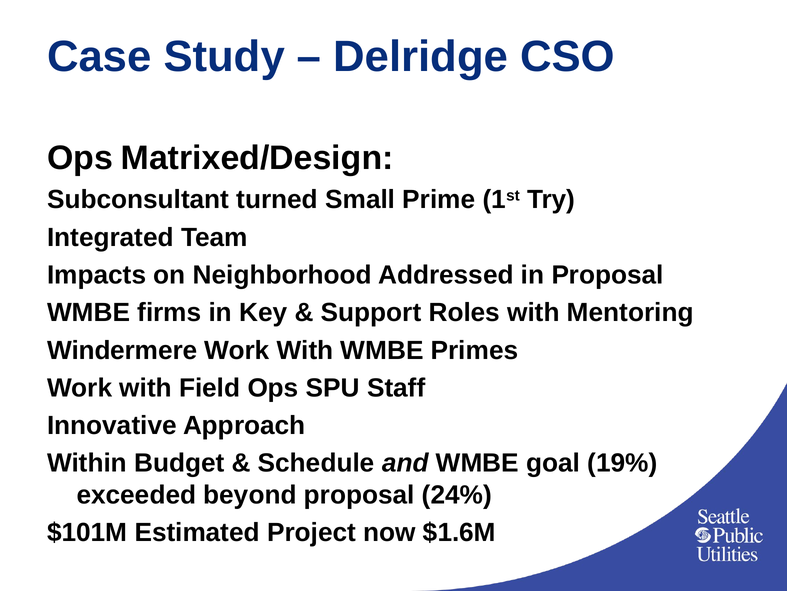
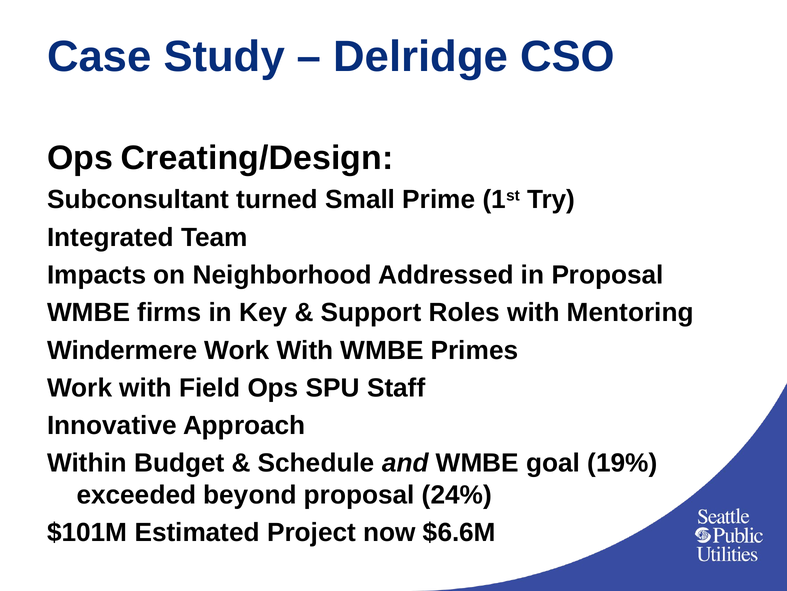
Matrixed/Design: Matrixed/Design -> Creating/Design
$1.6M: $1.6M -> $6.6M
